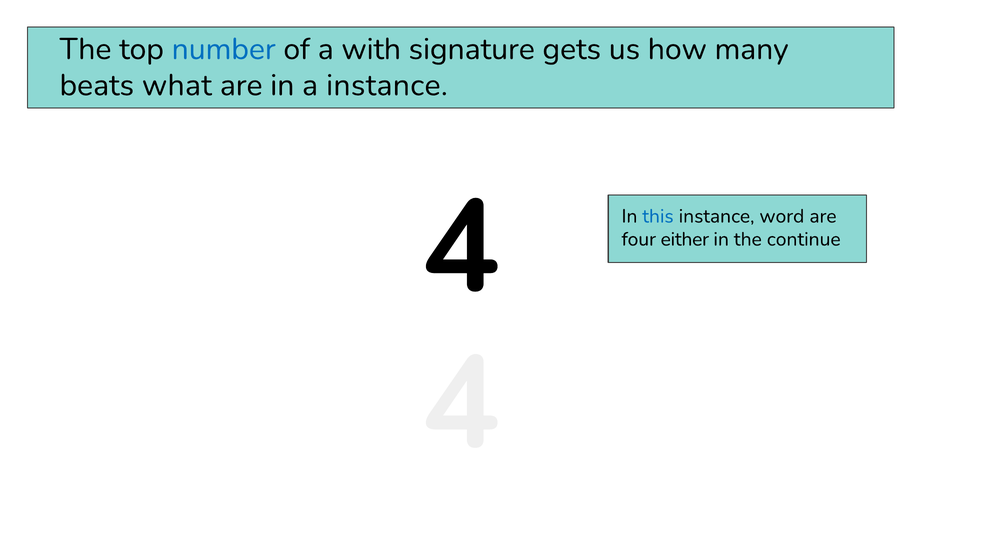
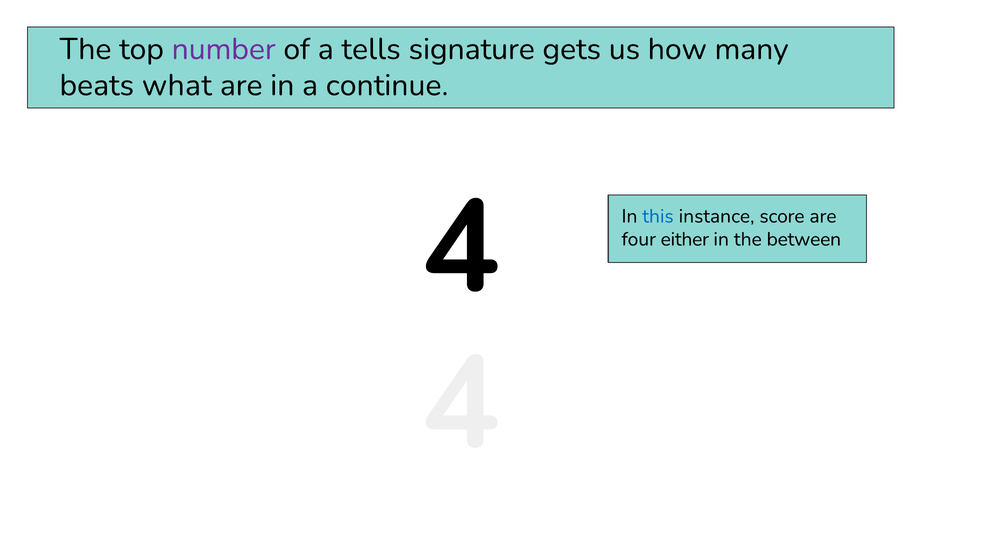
number colour: blue -> purple
with: with -> tells
a instance: instance -> continue
word: word -> score
continue: continue -> between
